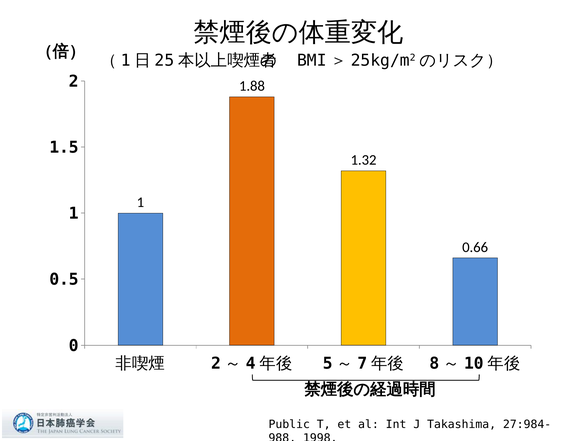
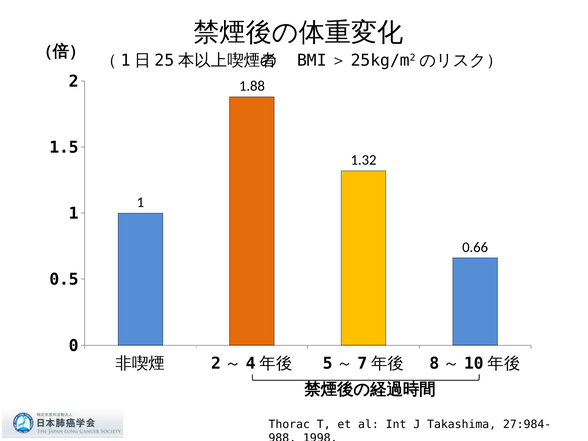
Public: Public -> Thorac
